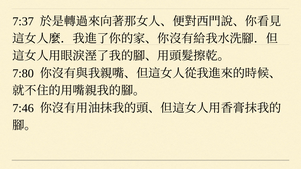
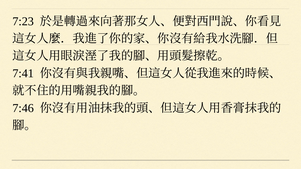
7:37: 7:37 -> 7:23
7:80: 7:80 -> 7:41
